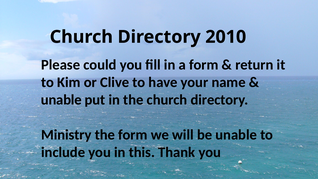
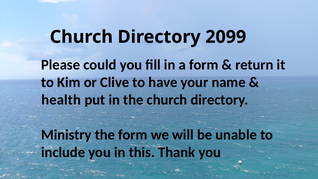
2010: 2010 -> 2099
unable at (61, 100): unable -> health
